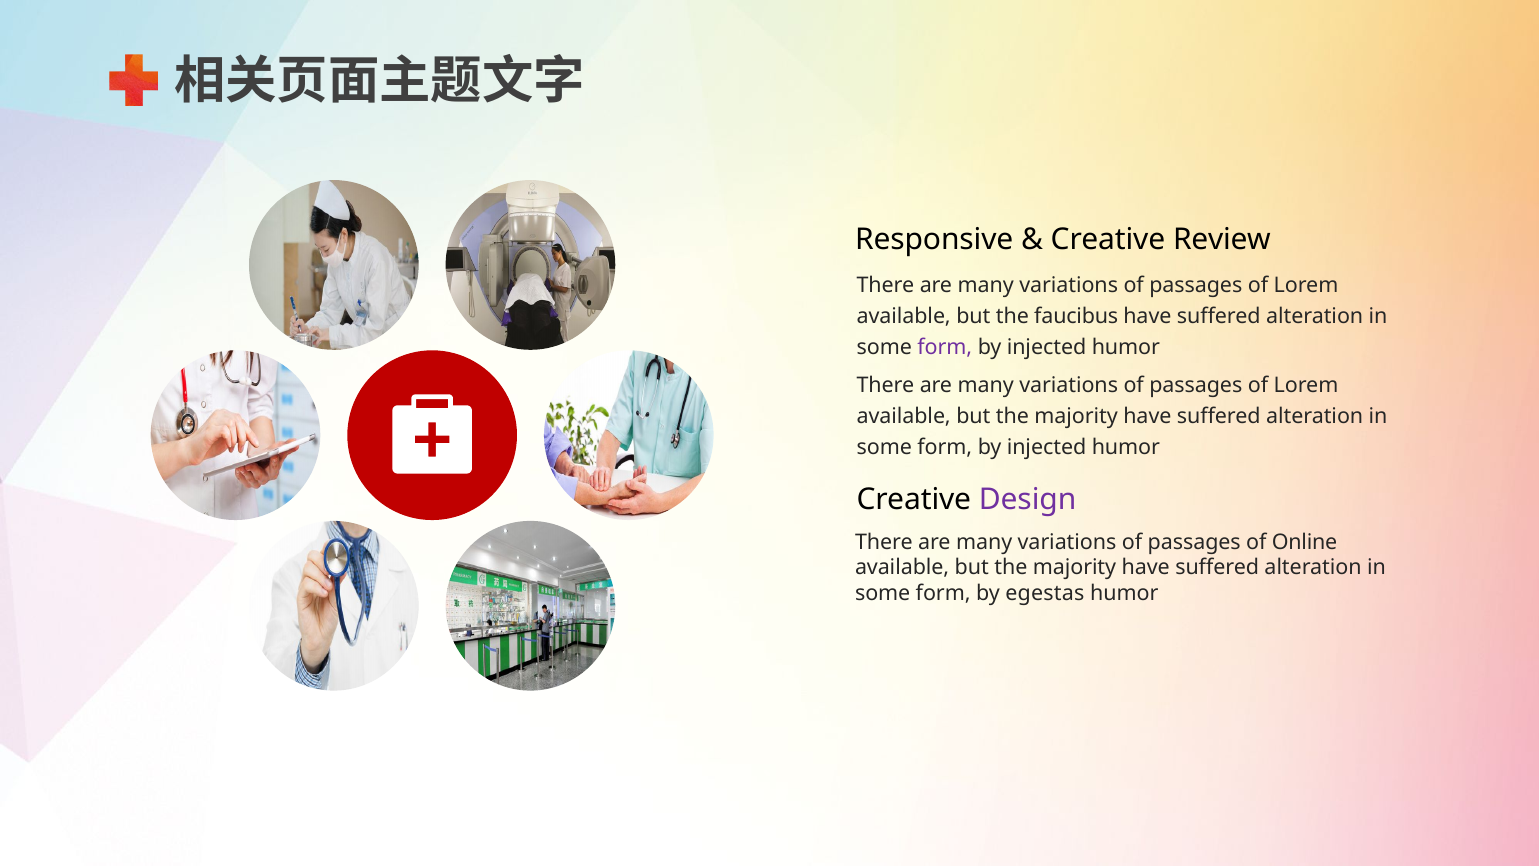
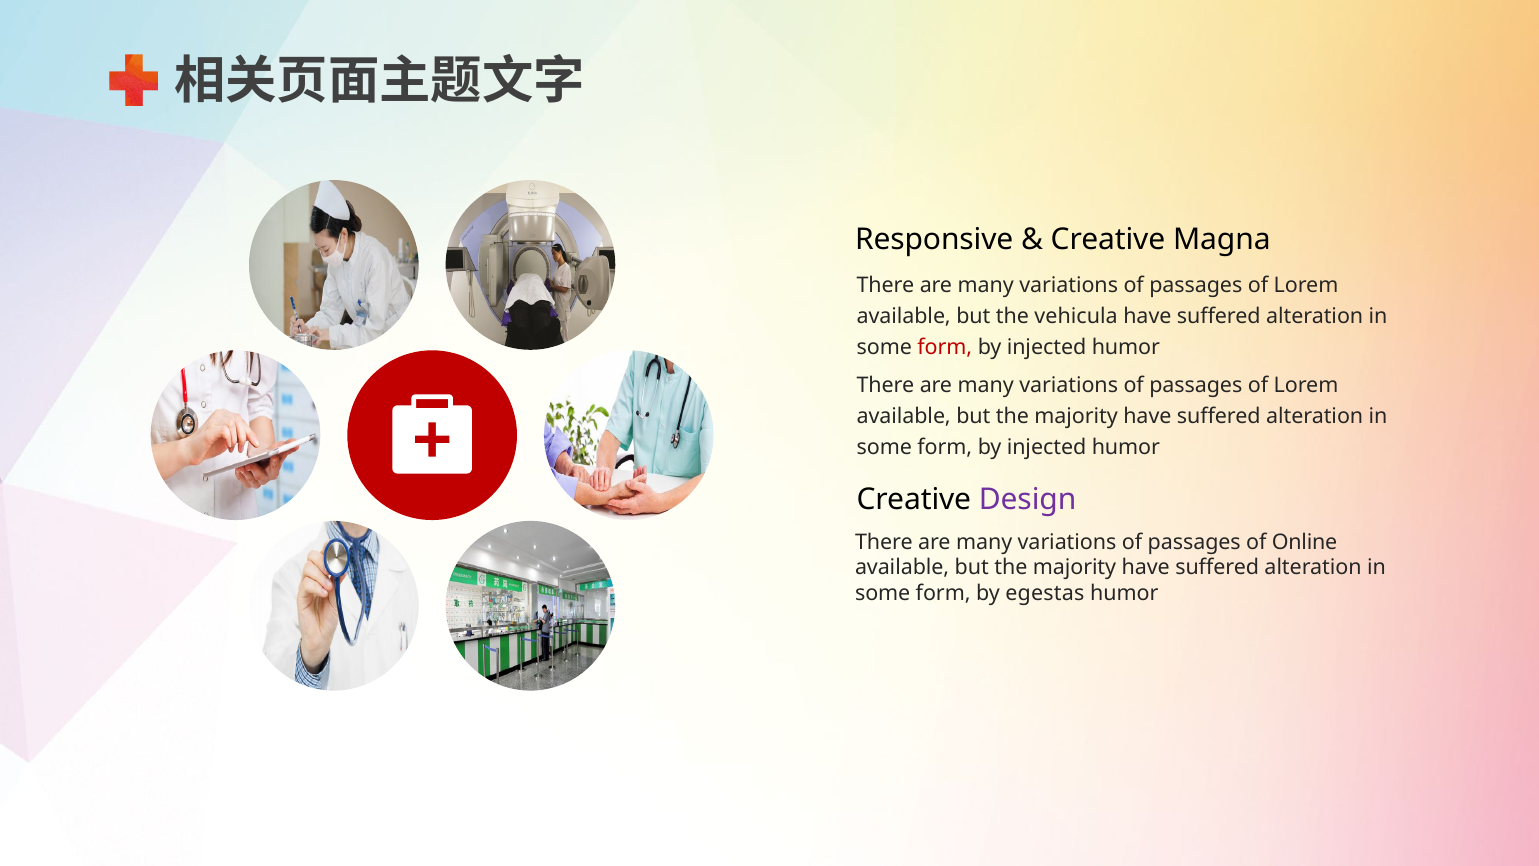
Review: Review -> Magna
faucibus: faucibus -> vehicula
form at (945, 347) colour: purple -> red
